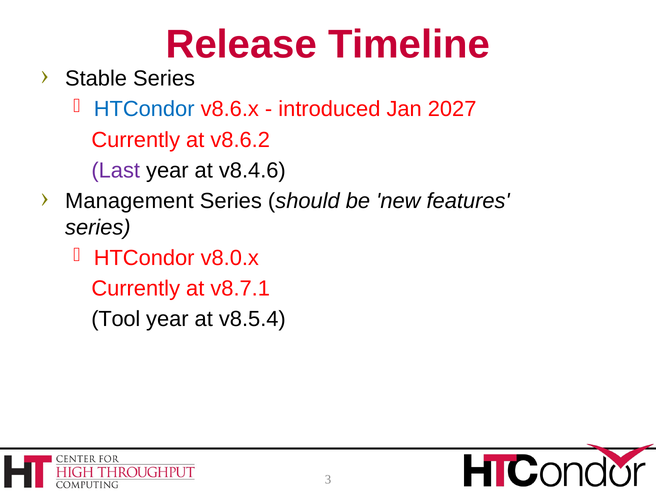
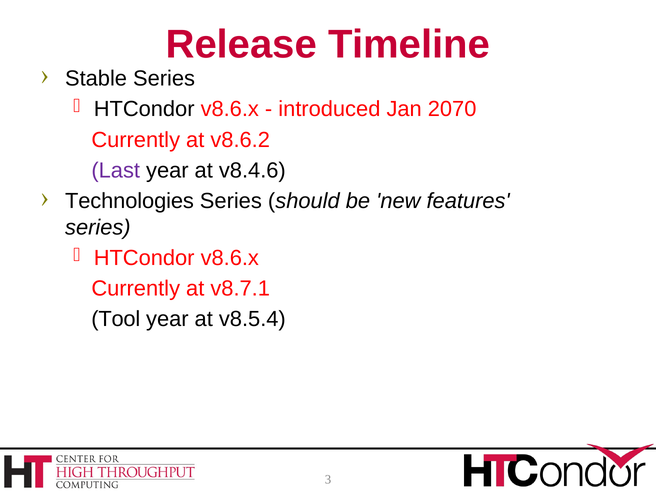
HTCondor at (144, 109) colour: blue -> black
2027: 2027 -> 2070
Management: Management -> Technologies
v8.0.x at (230, 258): v8.0.x -> v8.6.x
